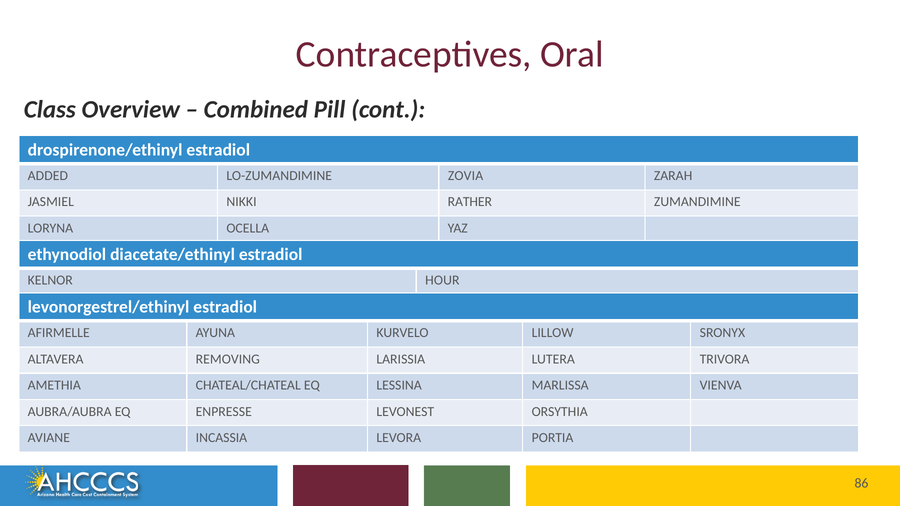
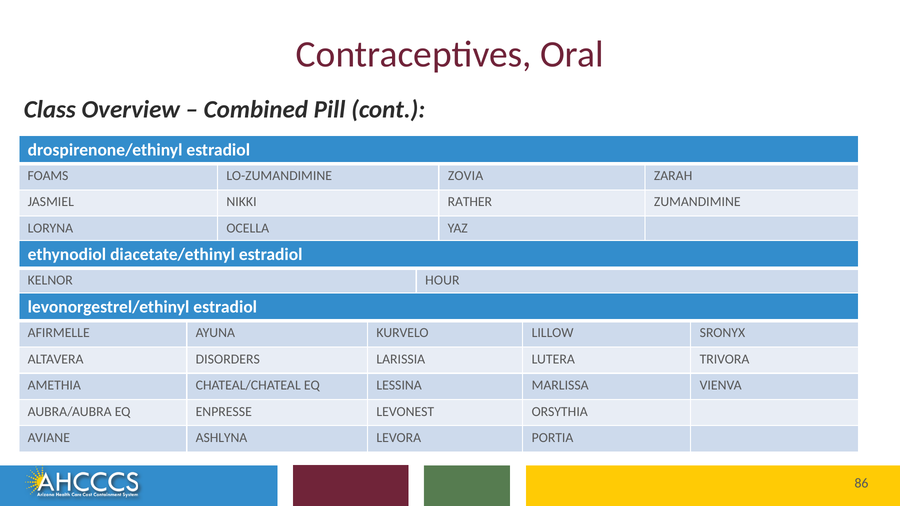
ADDED: ADDED -> FOAMS
REMOVING: REMOVING -> DISORDERS
INCASSIA: INCASSIA -> ASHLYNA
